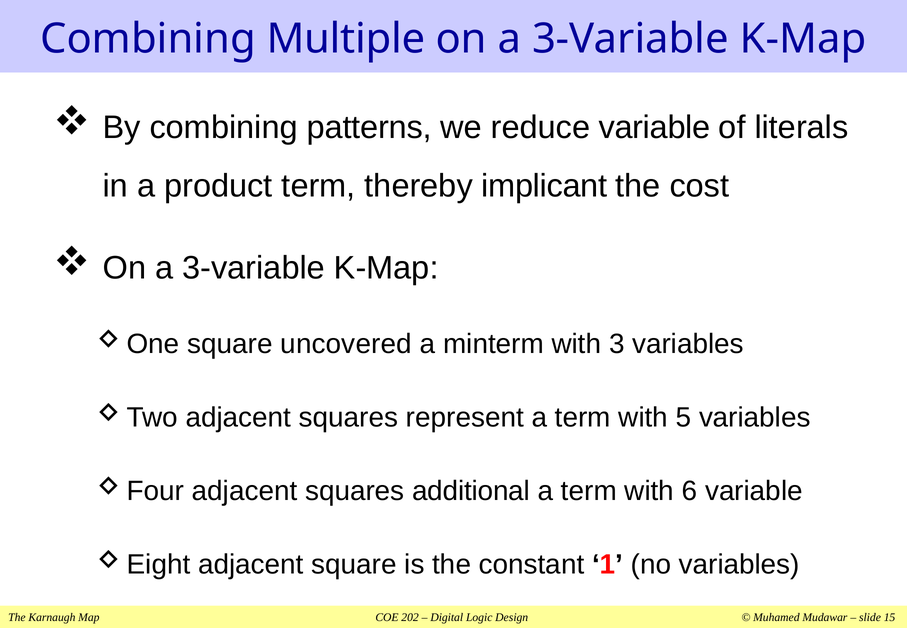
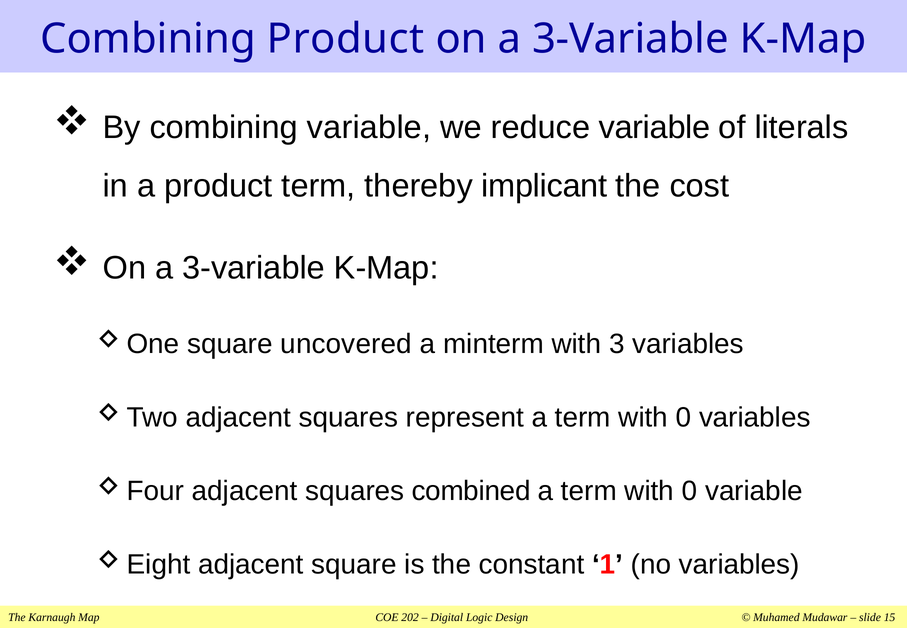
Combining Multiple: Multiple -> Product
combining patterns: patterns -> variable
5 at (683, 417): 5 -> 0
additional: additional -> combined
6 at (690, 491): 6 -> 0
